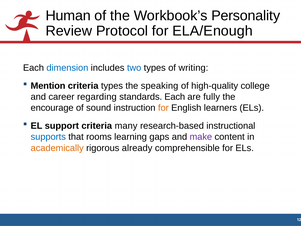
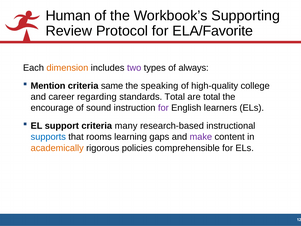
Personality: Personality -> Supporting
ELA/Enough: ELA/Enough -> ELA/Favorite
dimension colour: blue -> orange
two colour: blue -> purple
writing: writing -> always
criteria types: types -> same
standards Each: Each -> Total
are fully: fully -> total
for at (163, 108) colour: orange -> purple
already: already -> policies
